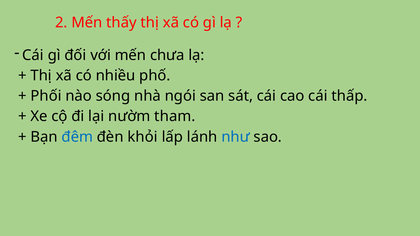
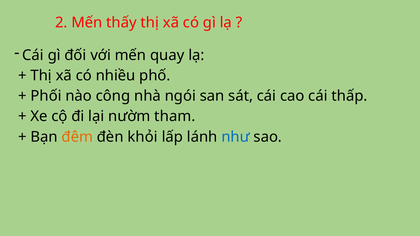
chưa: chưa -> quay
sóng: sóng -> công
đêm colour: blue -> orange
